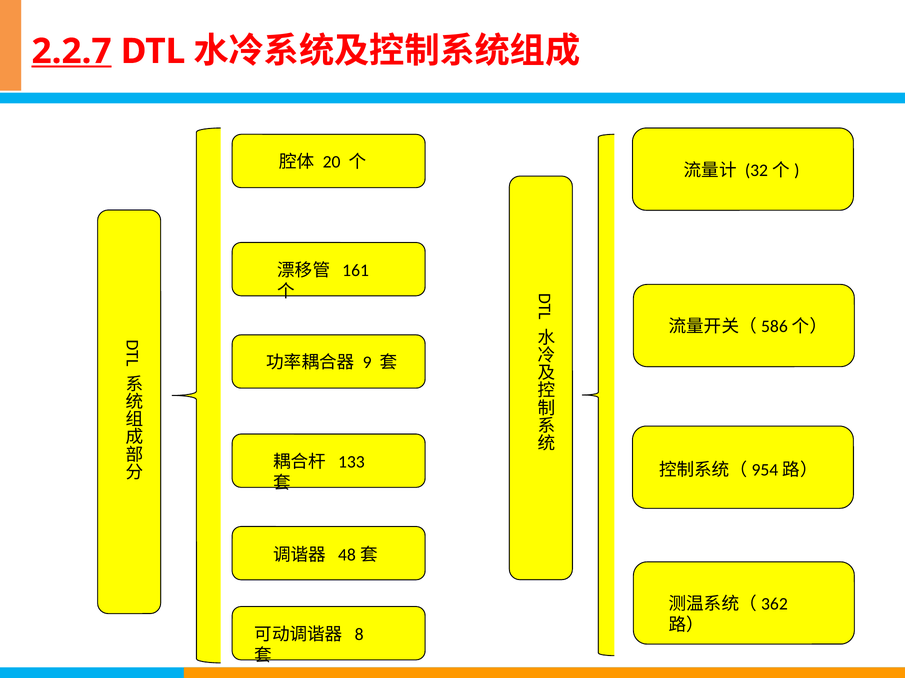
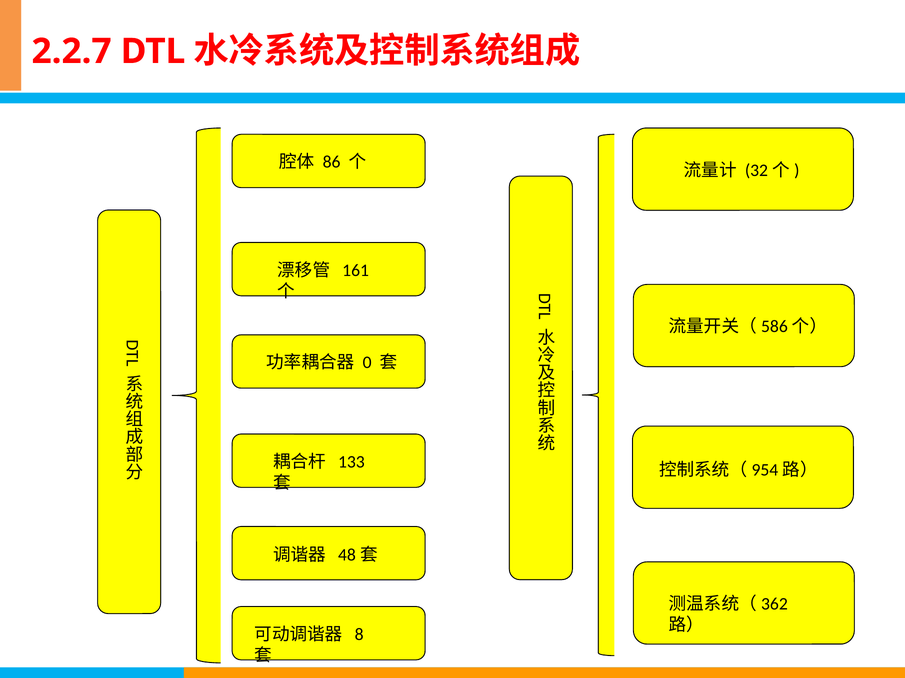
2.2.7 underline: present -> none
20: 20 -> 86
9: 9 -> 0
